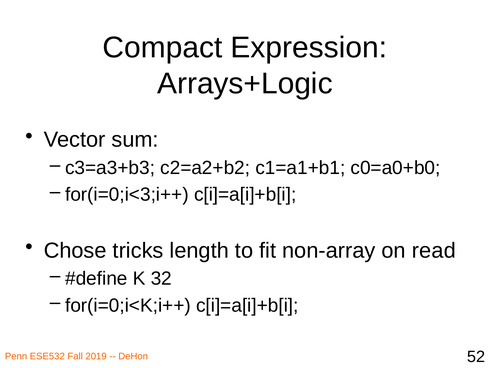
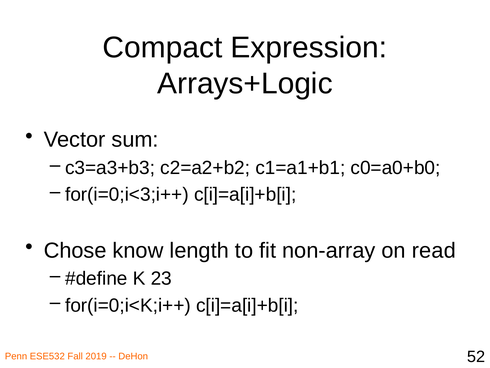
tricks: tricks -> know
32: 32 -> 23
